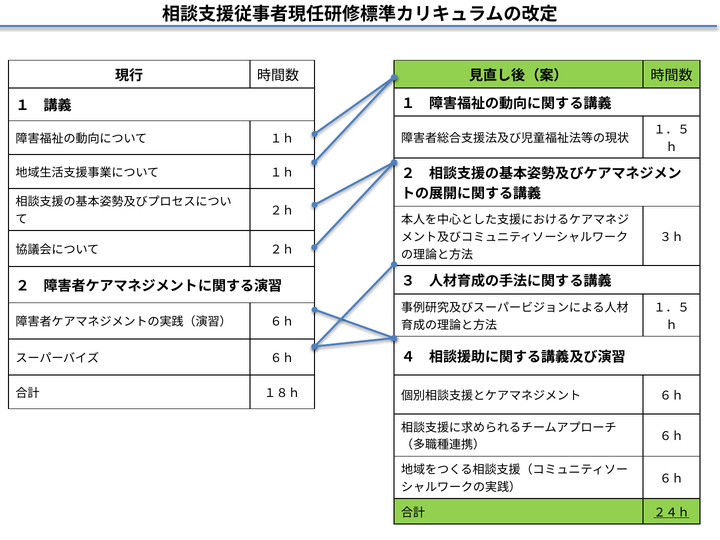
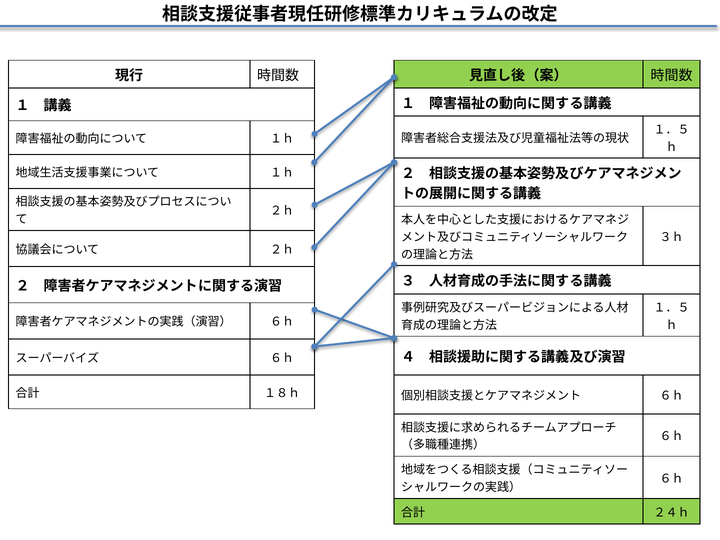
２４ｈ underline: present -> none
